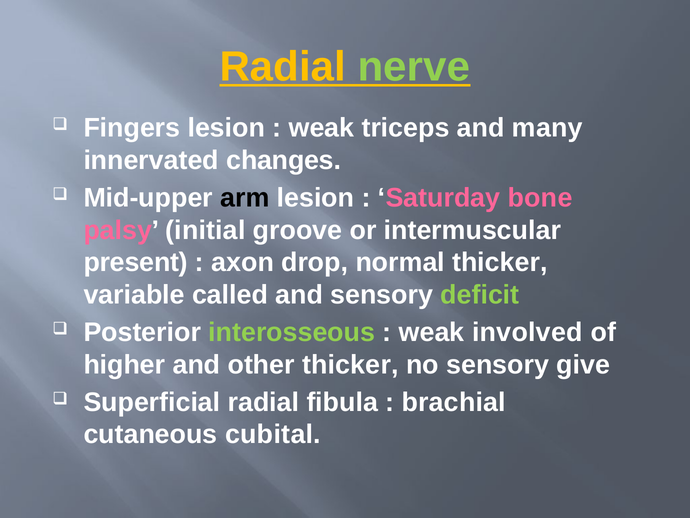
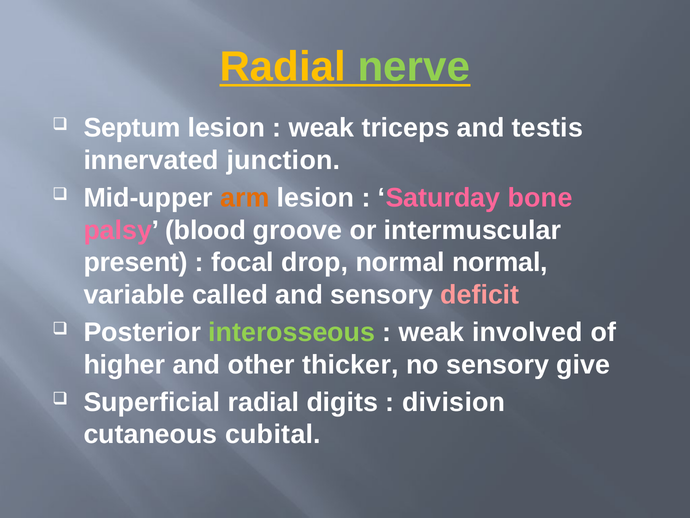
Fingers: Fingers -> Septum
many: many -> testis
changes: changes -> junction
arm colour: black -> orange
initial: initial -> blood
axon: axon -> focal
normal thicker: thicker -> normal
deficit colour: light green -> pink
fibula: fibula -> digits
brachial: brachial -> division
